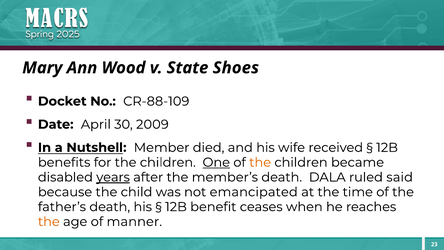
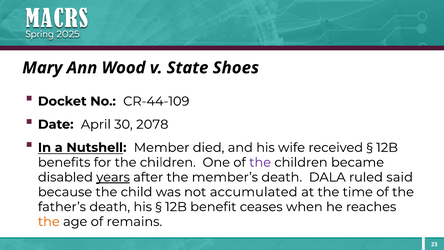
CR-88-109: CR-88-109 -> CR-44-109
2009: 2009 -> 2078
One underline: present -> none
the at (260, 162) colour: orange -> purple
emancipated: emancipated -> accumulated
manner: manner -> remains
